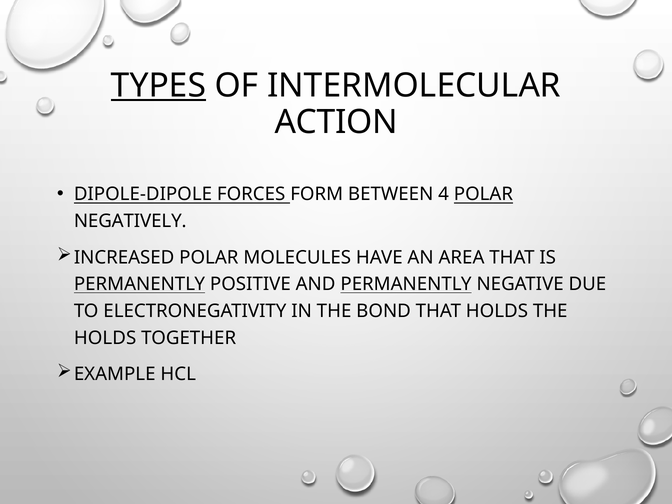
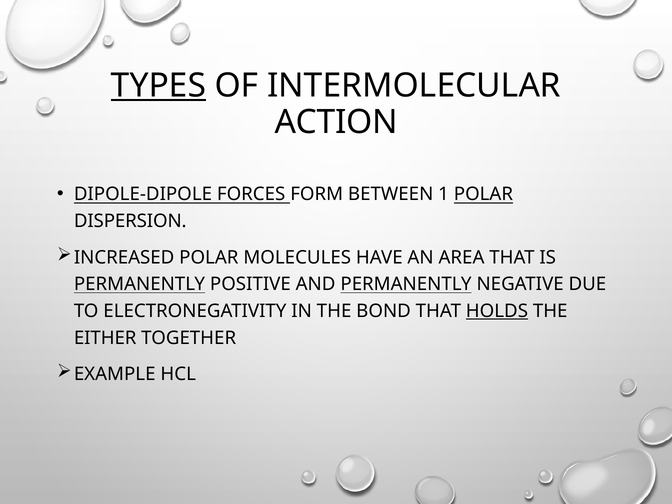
4: 4 -> 1
NEGATIVELY: NEGATIVELY -> DISPERSION
HOLDS at (497, 311) underline: none -> present
HOLDS at (105, 338): HOLDS -> EITHER
